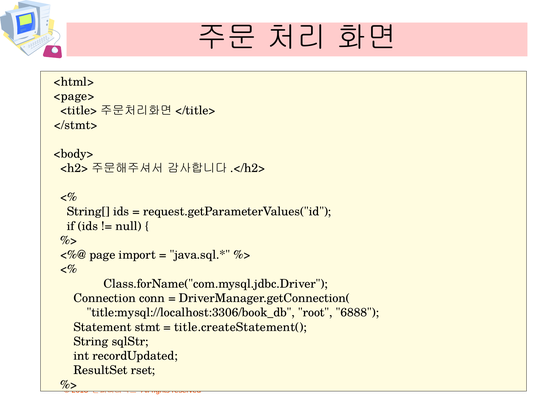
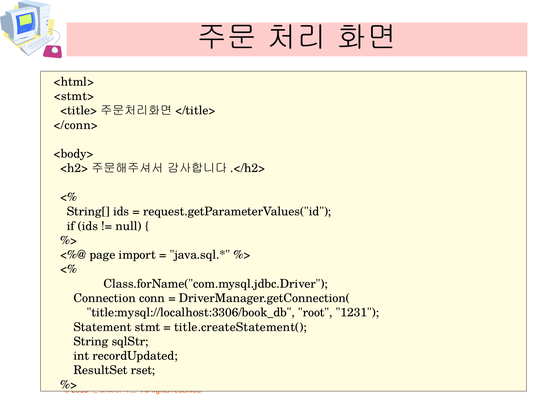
<page>: <page> -> <stmt>
</stmt>: </stmt> -> </conn>
6888: 6888 -> 1231
